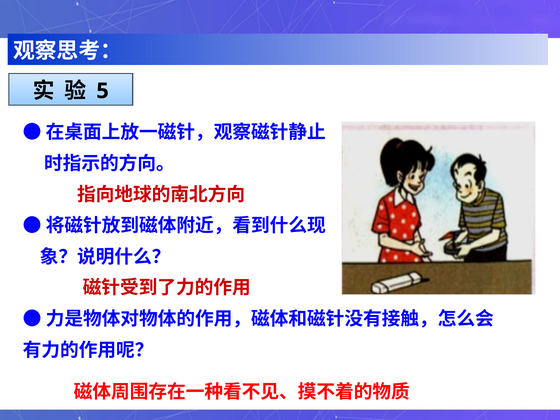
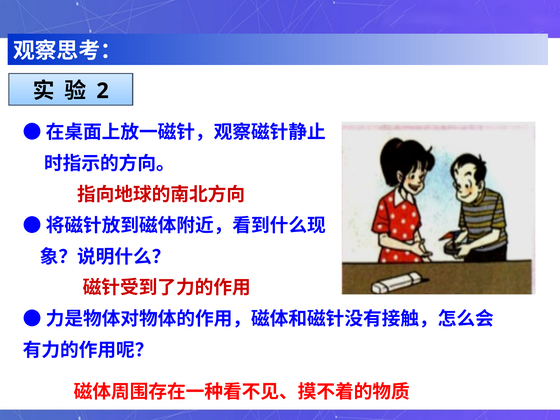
5: 5 -> 2
